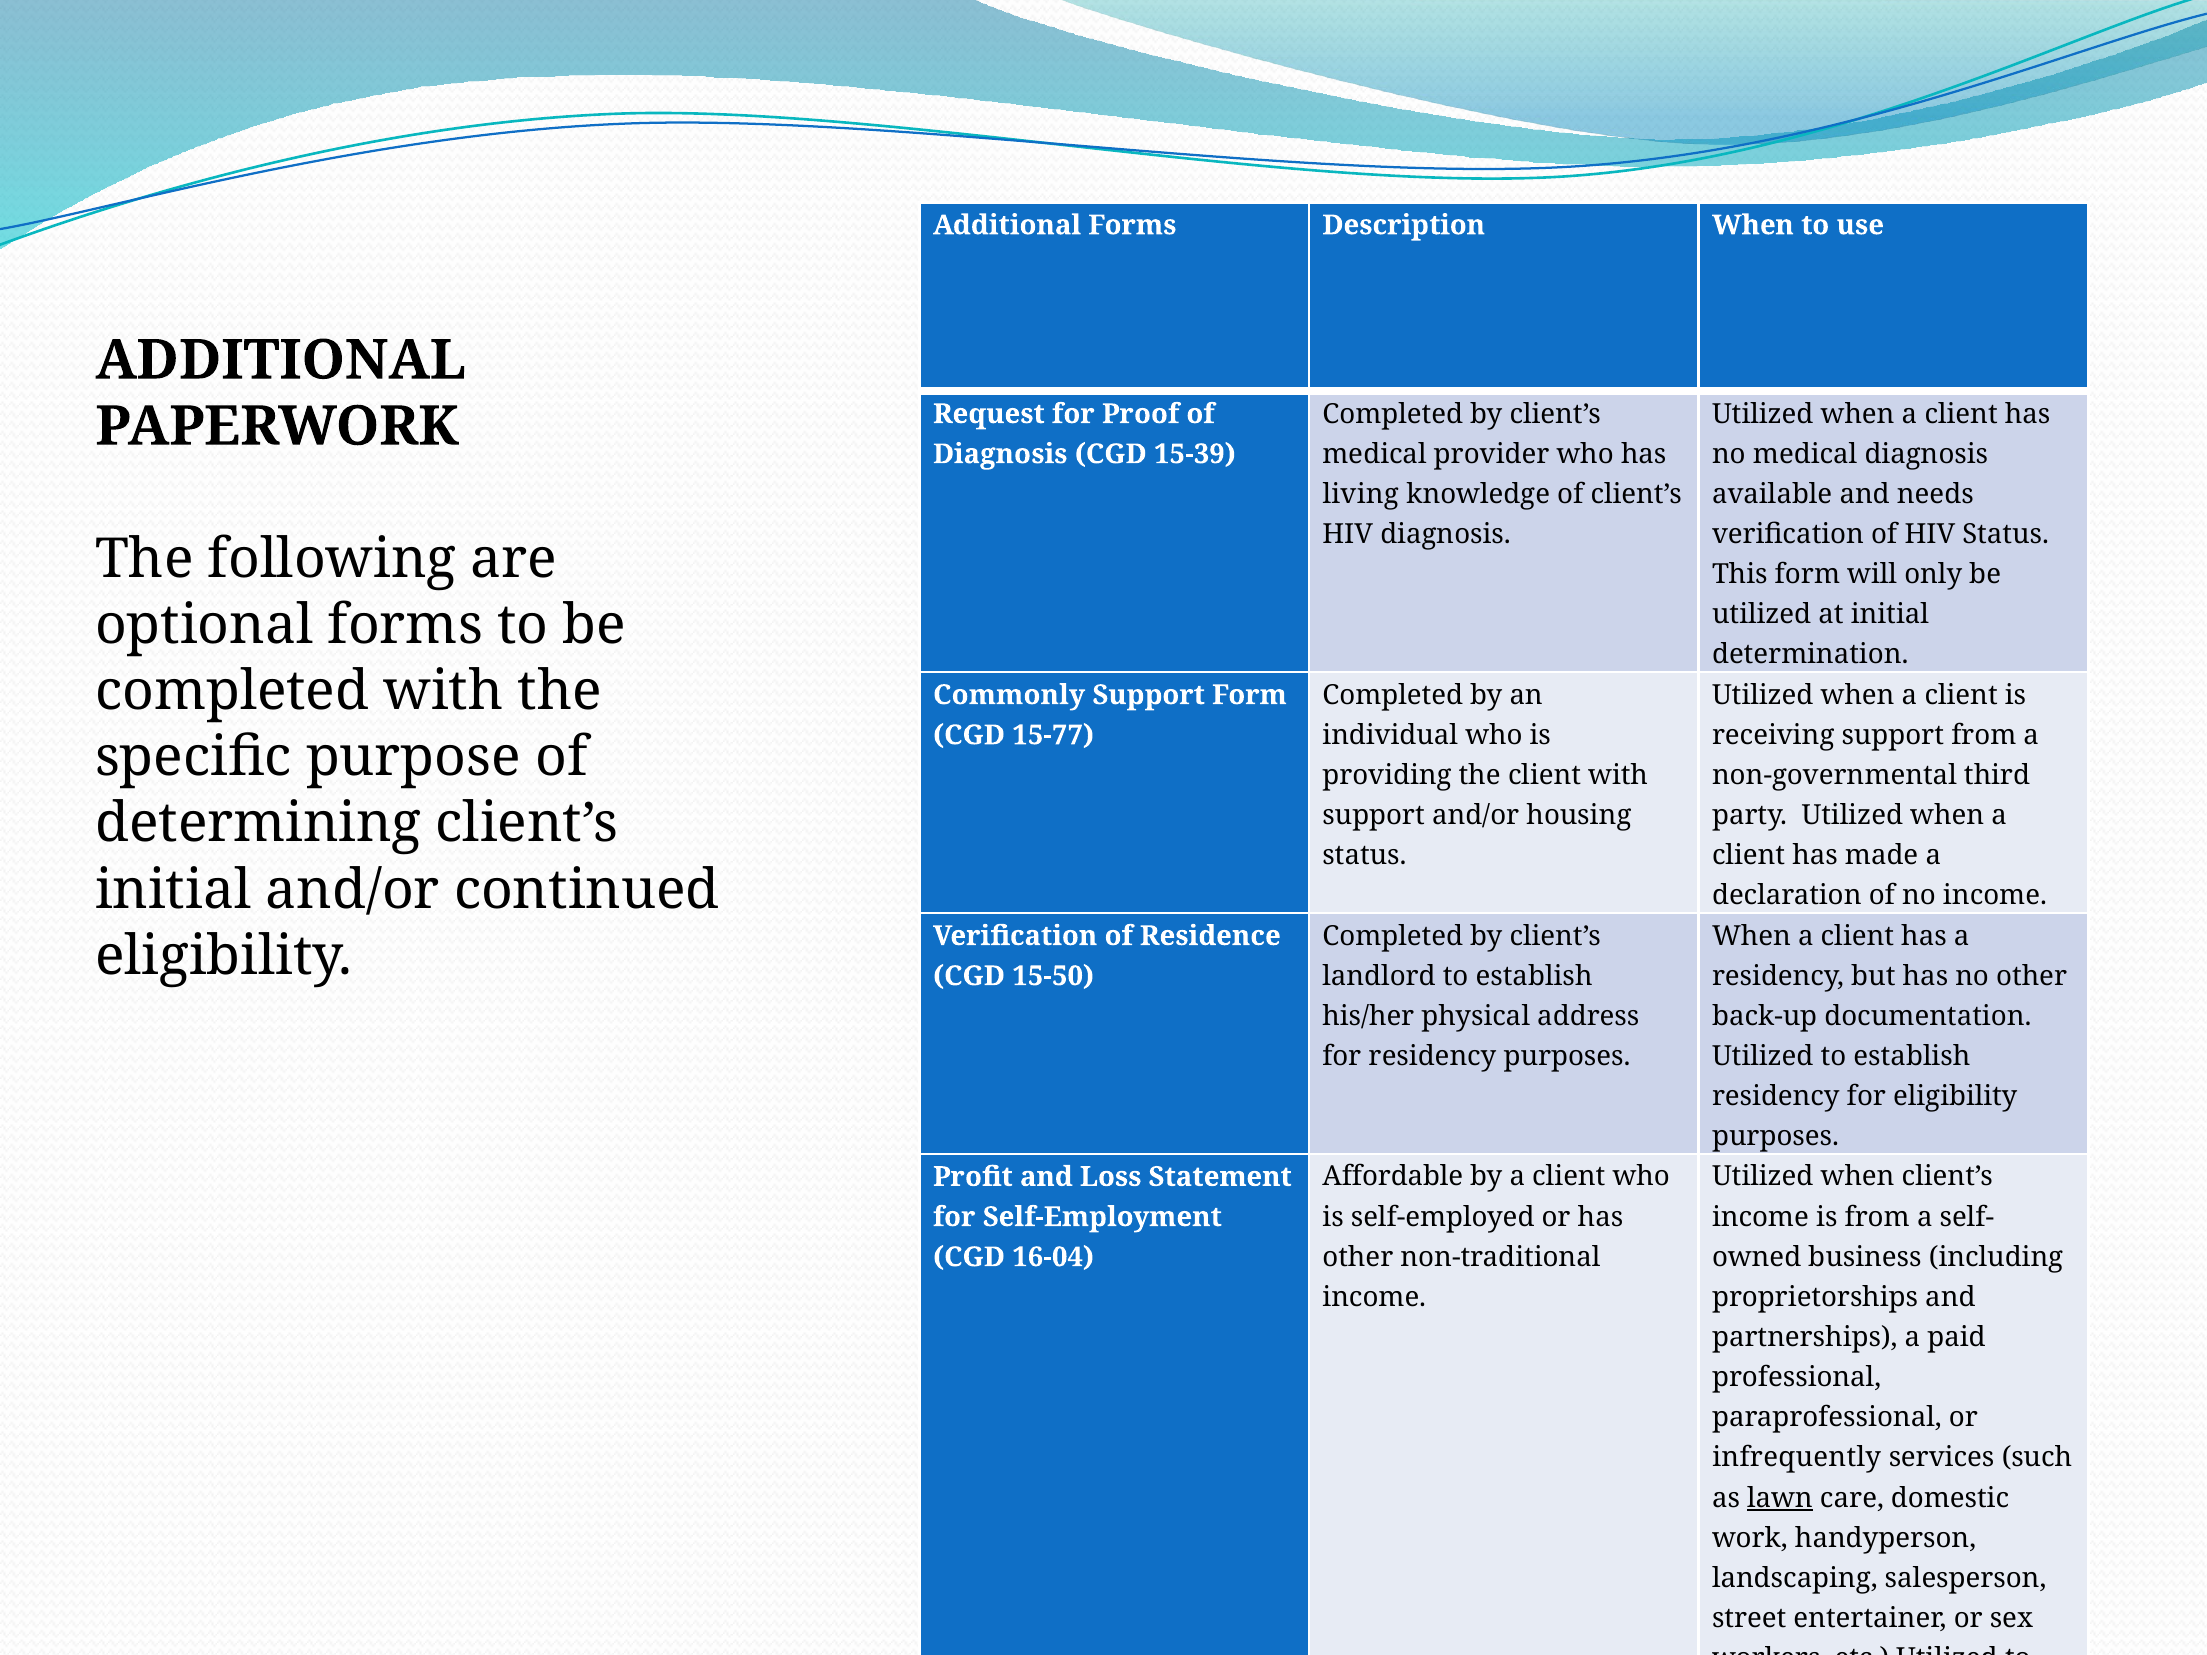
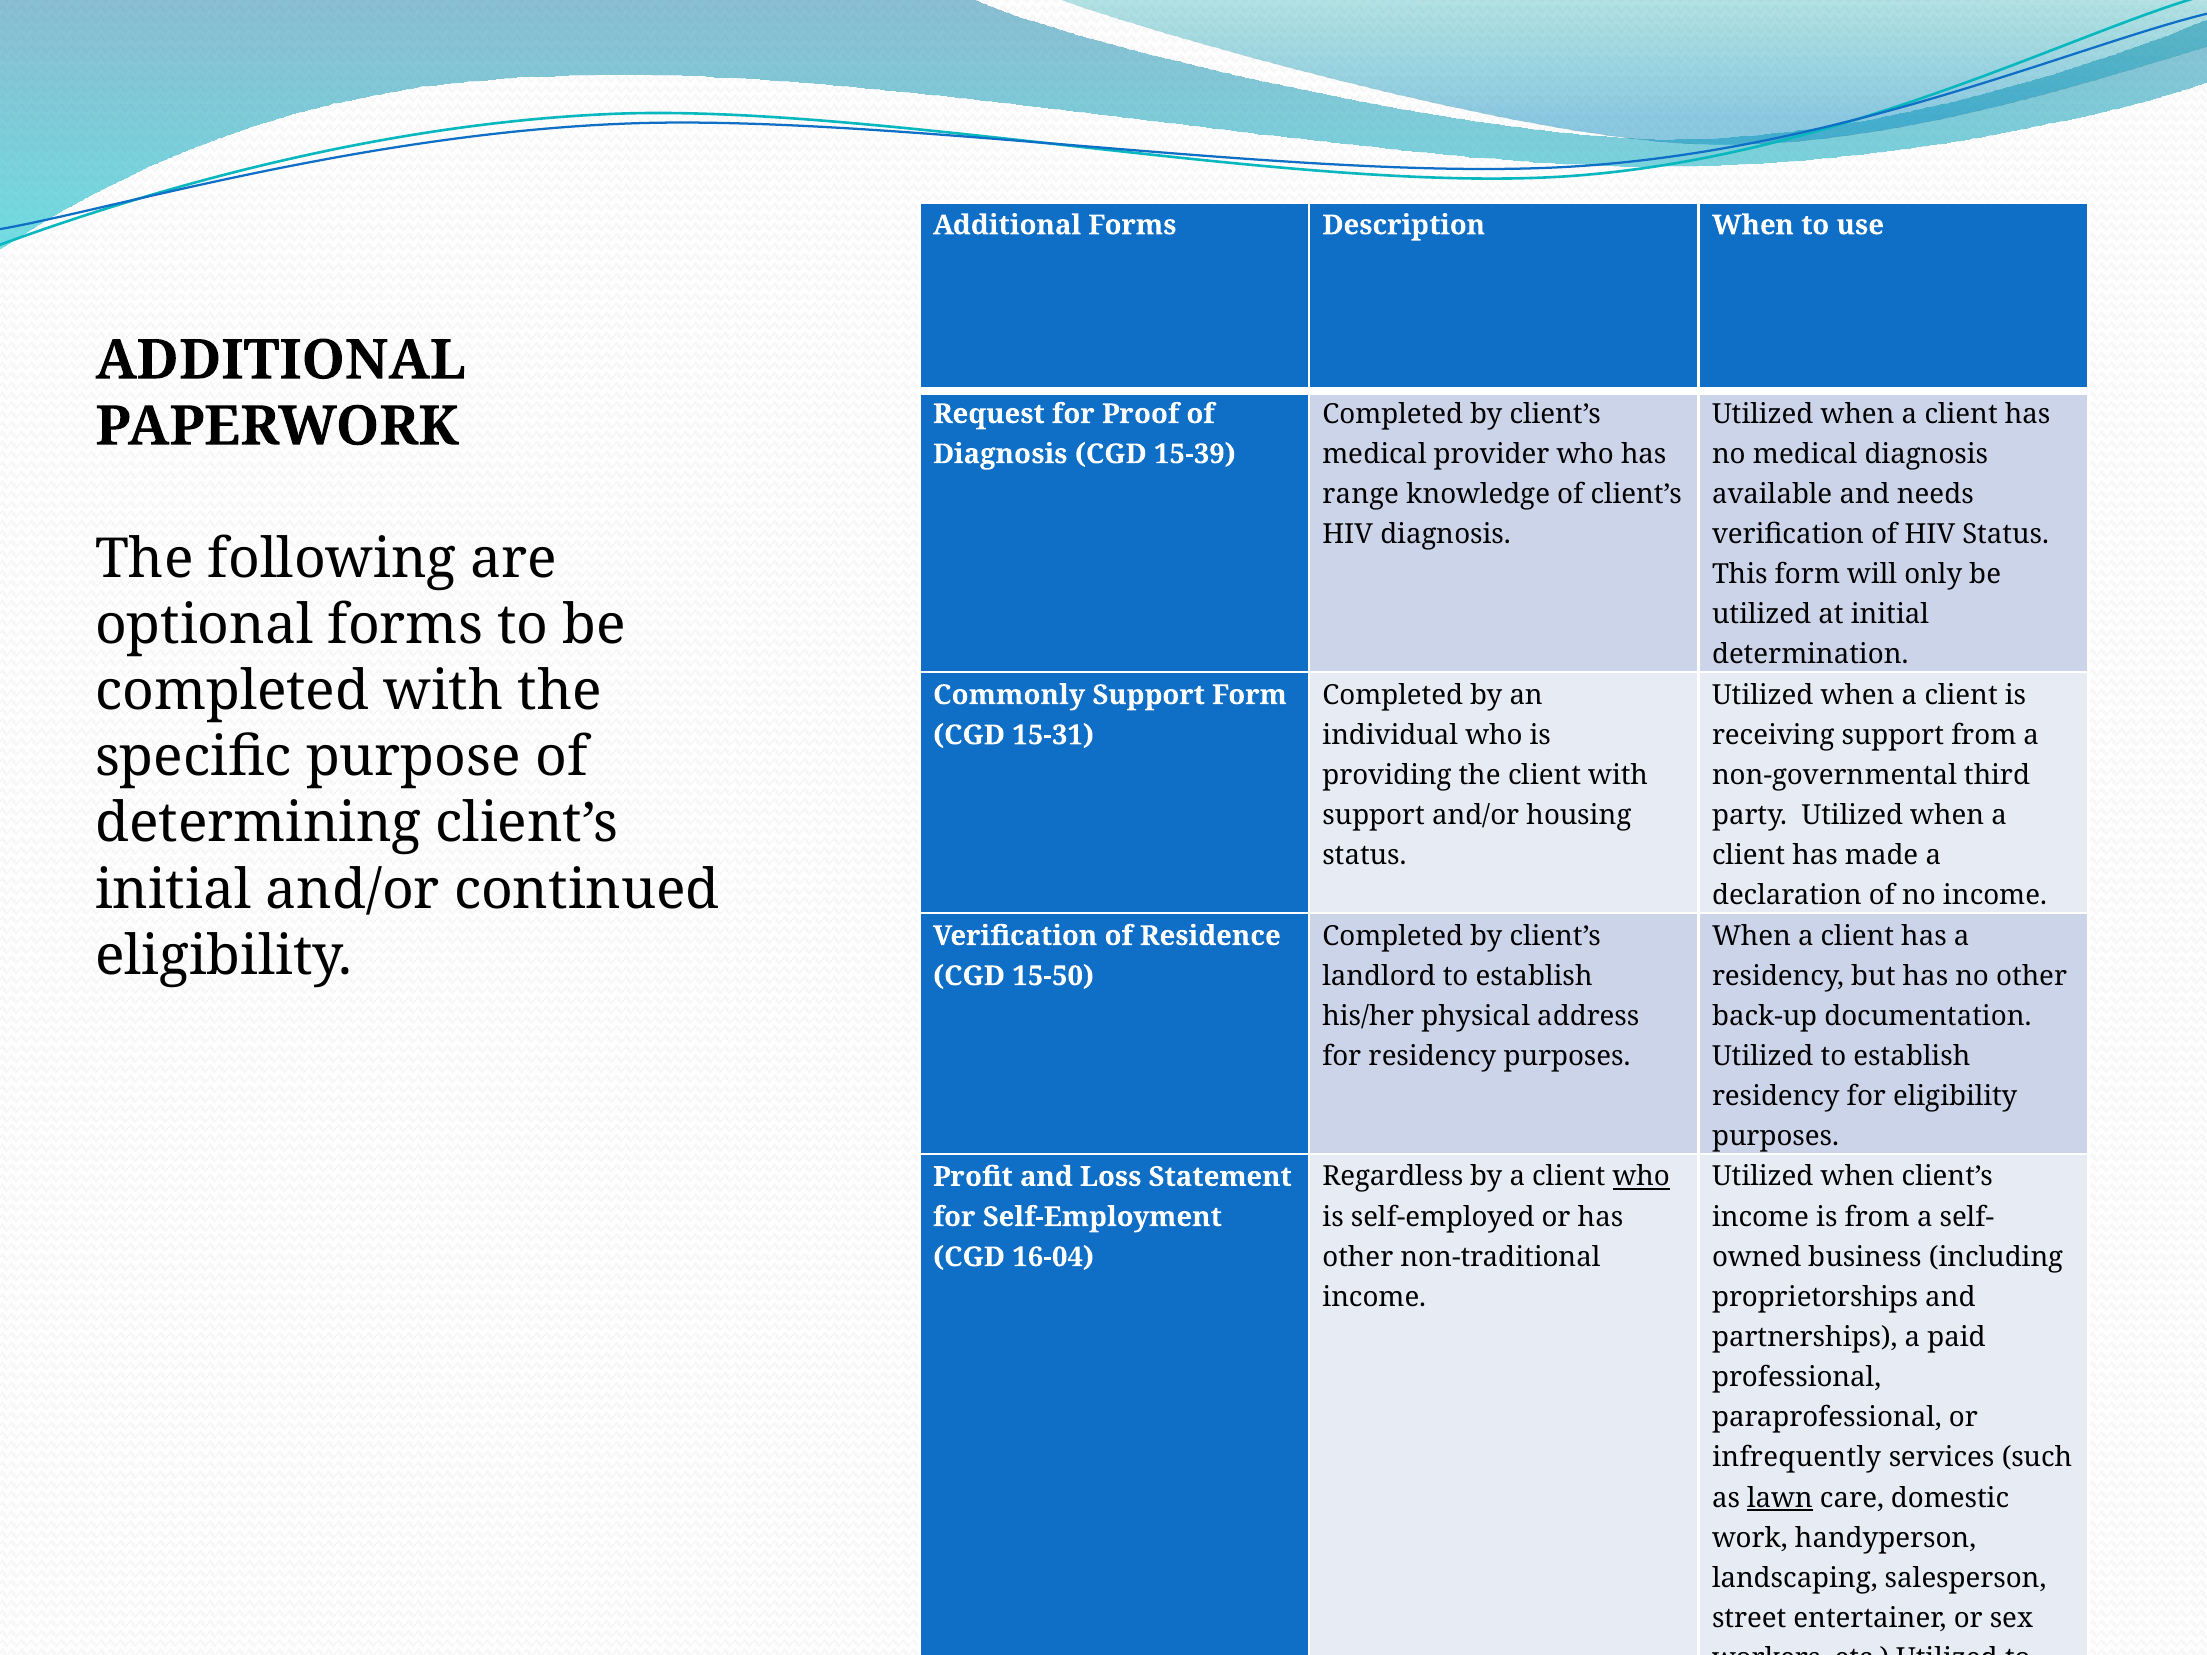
living: living -> range
15-77: 15-77 -> 15-31
Affordable: Affordable -> Regardless
who at (1641, 1177) underline: none -> present
